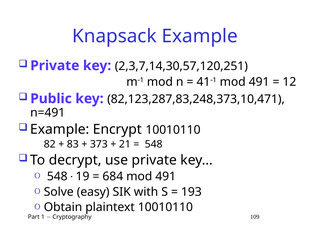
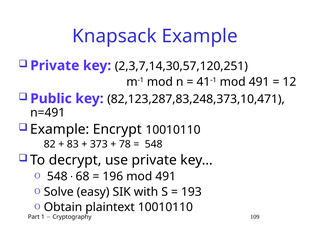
21: 21 -> 78
19: 19 -> 68
684: 684 -> 196
